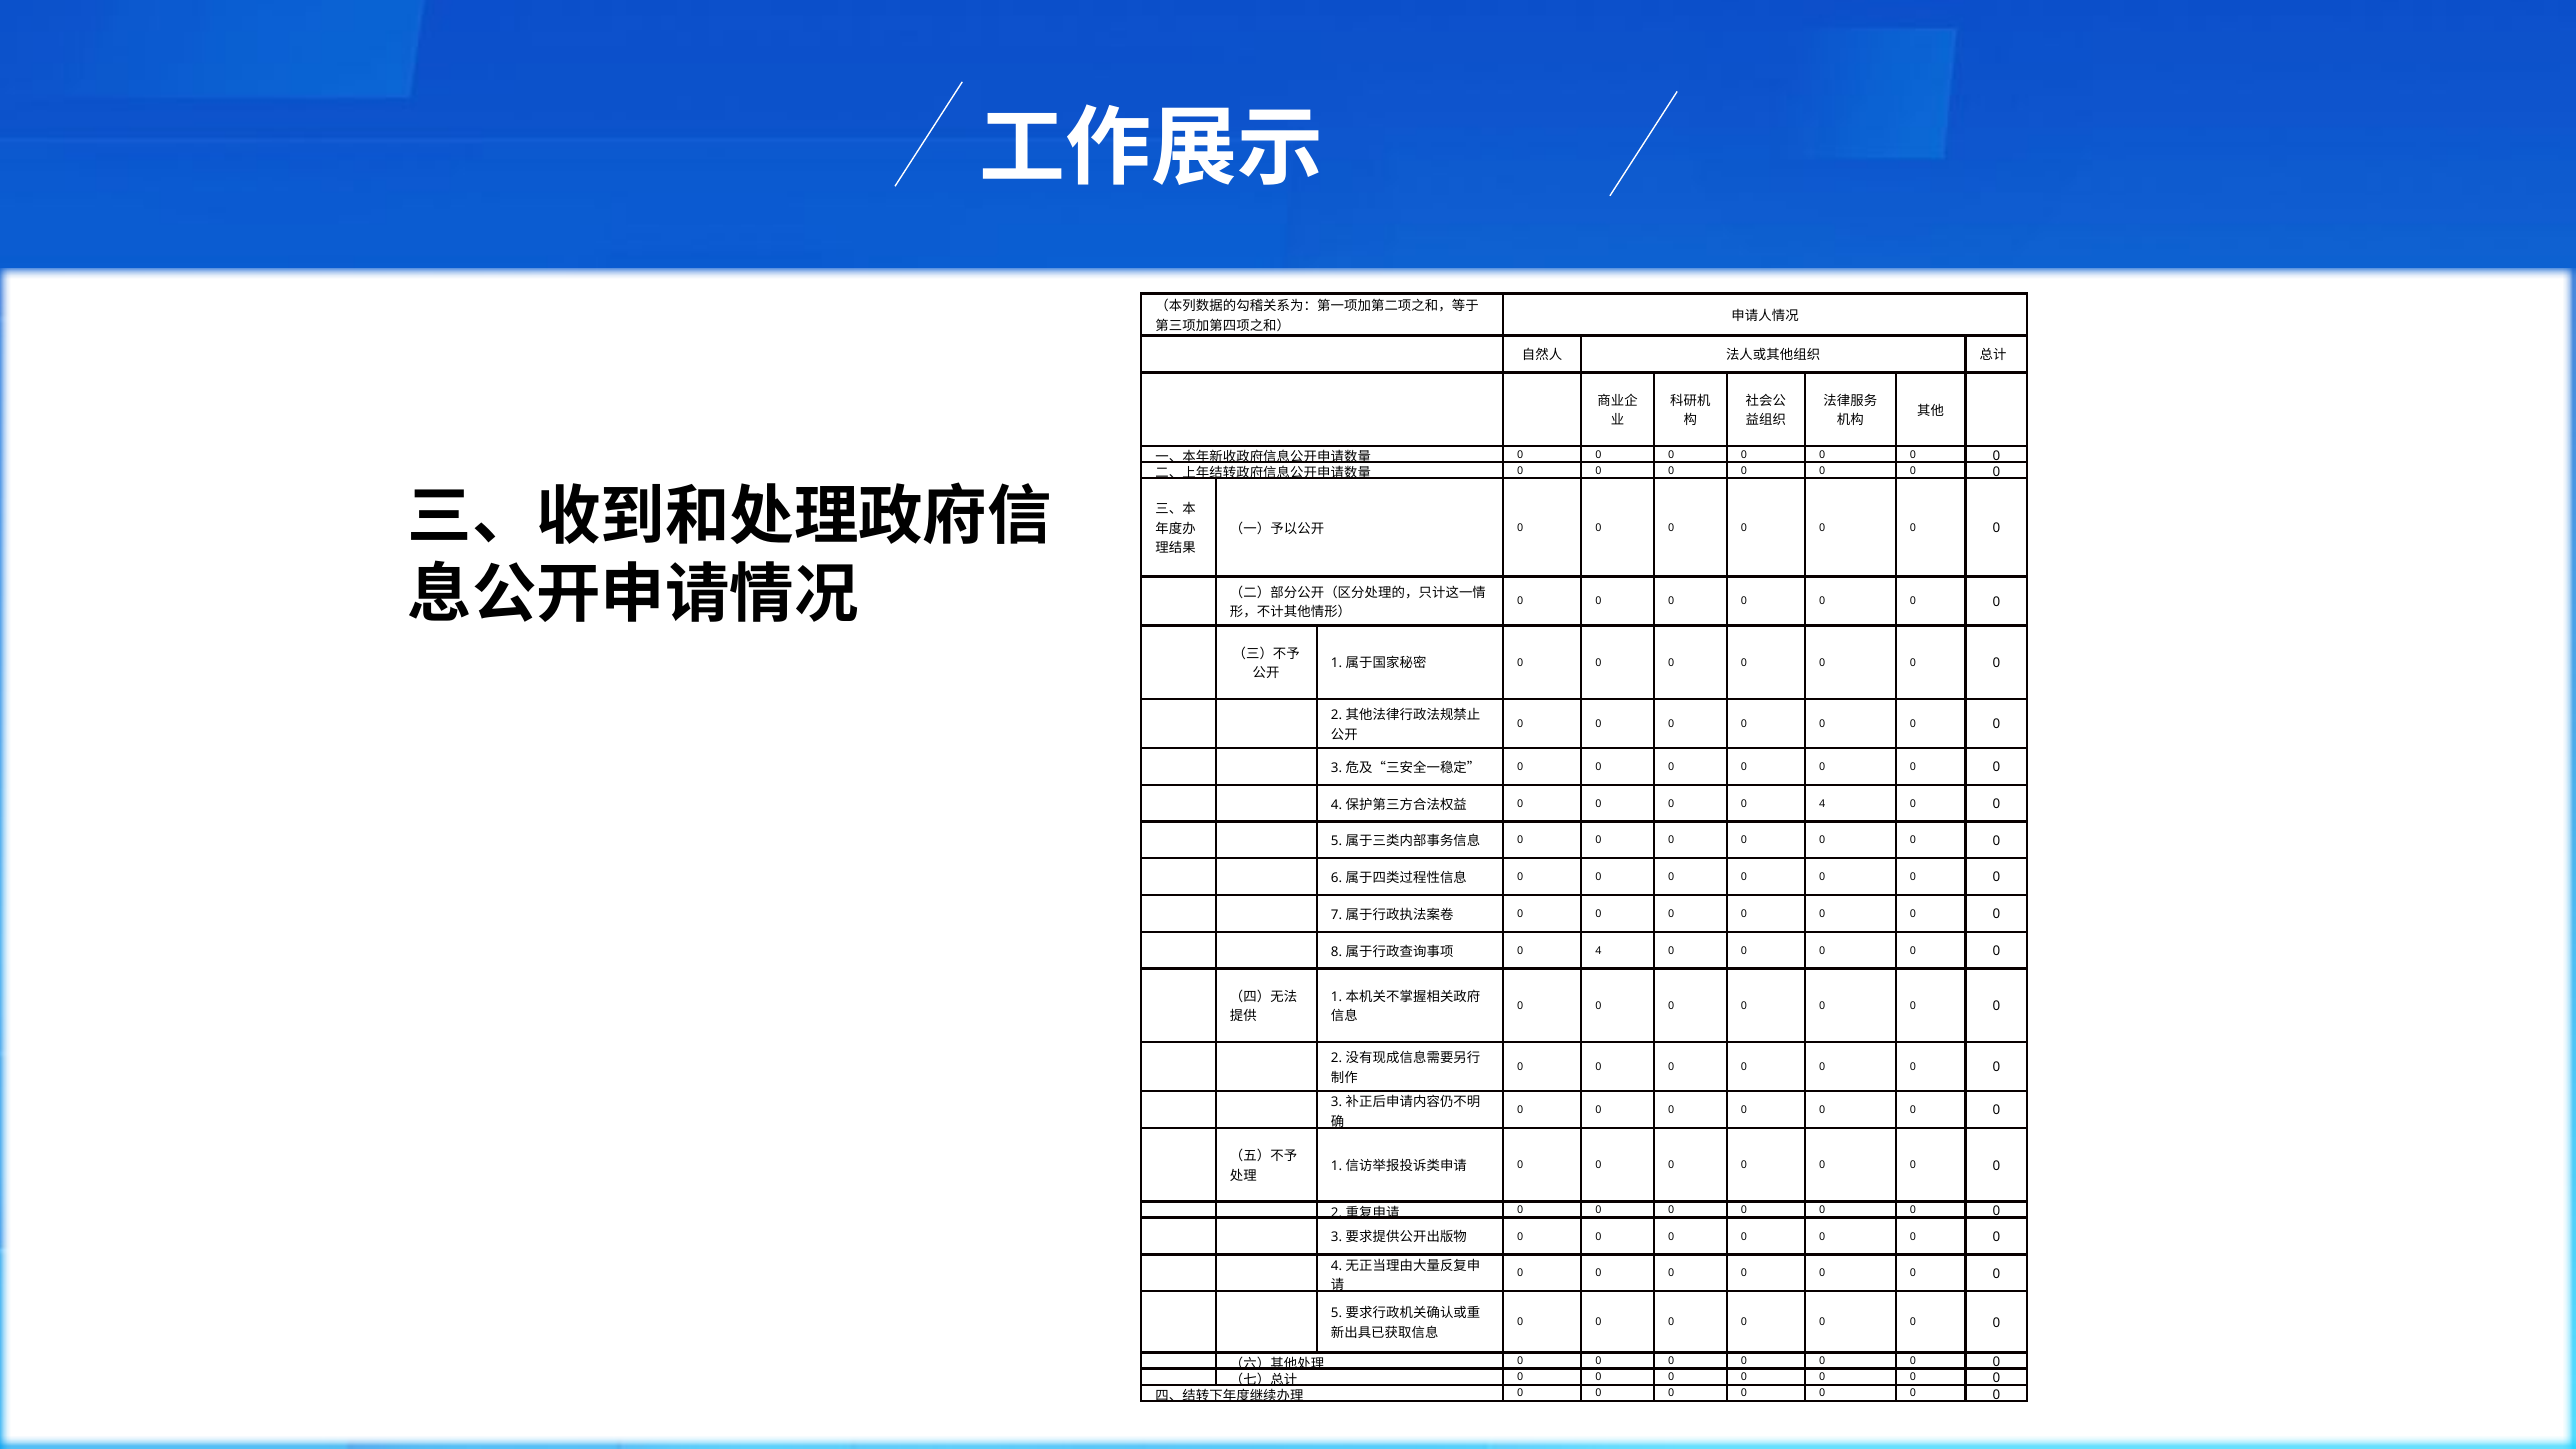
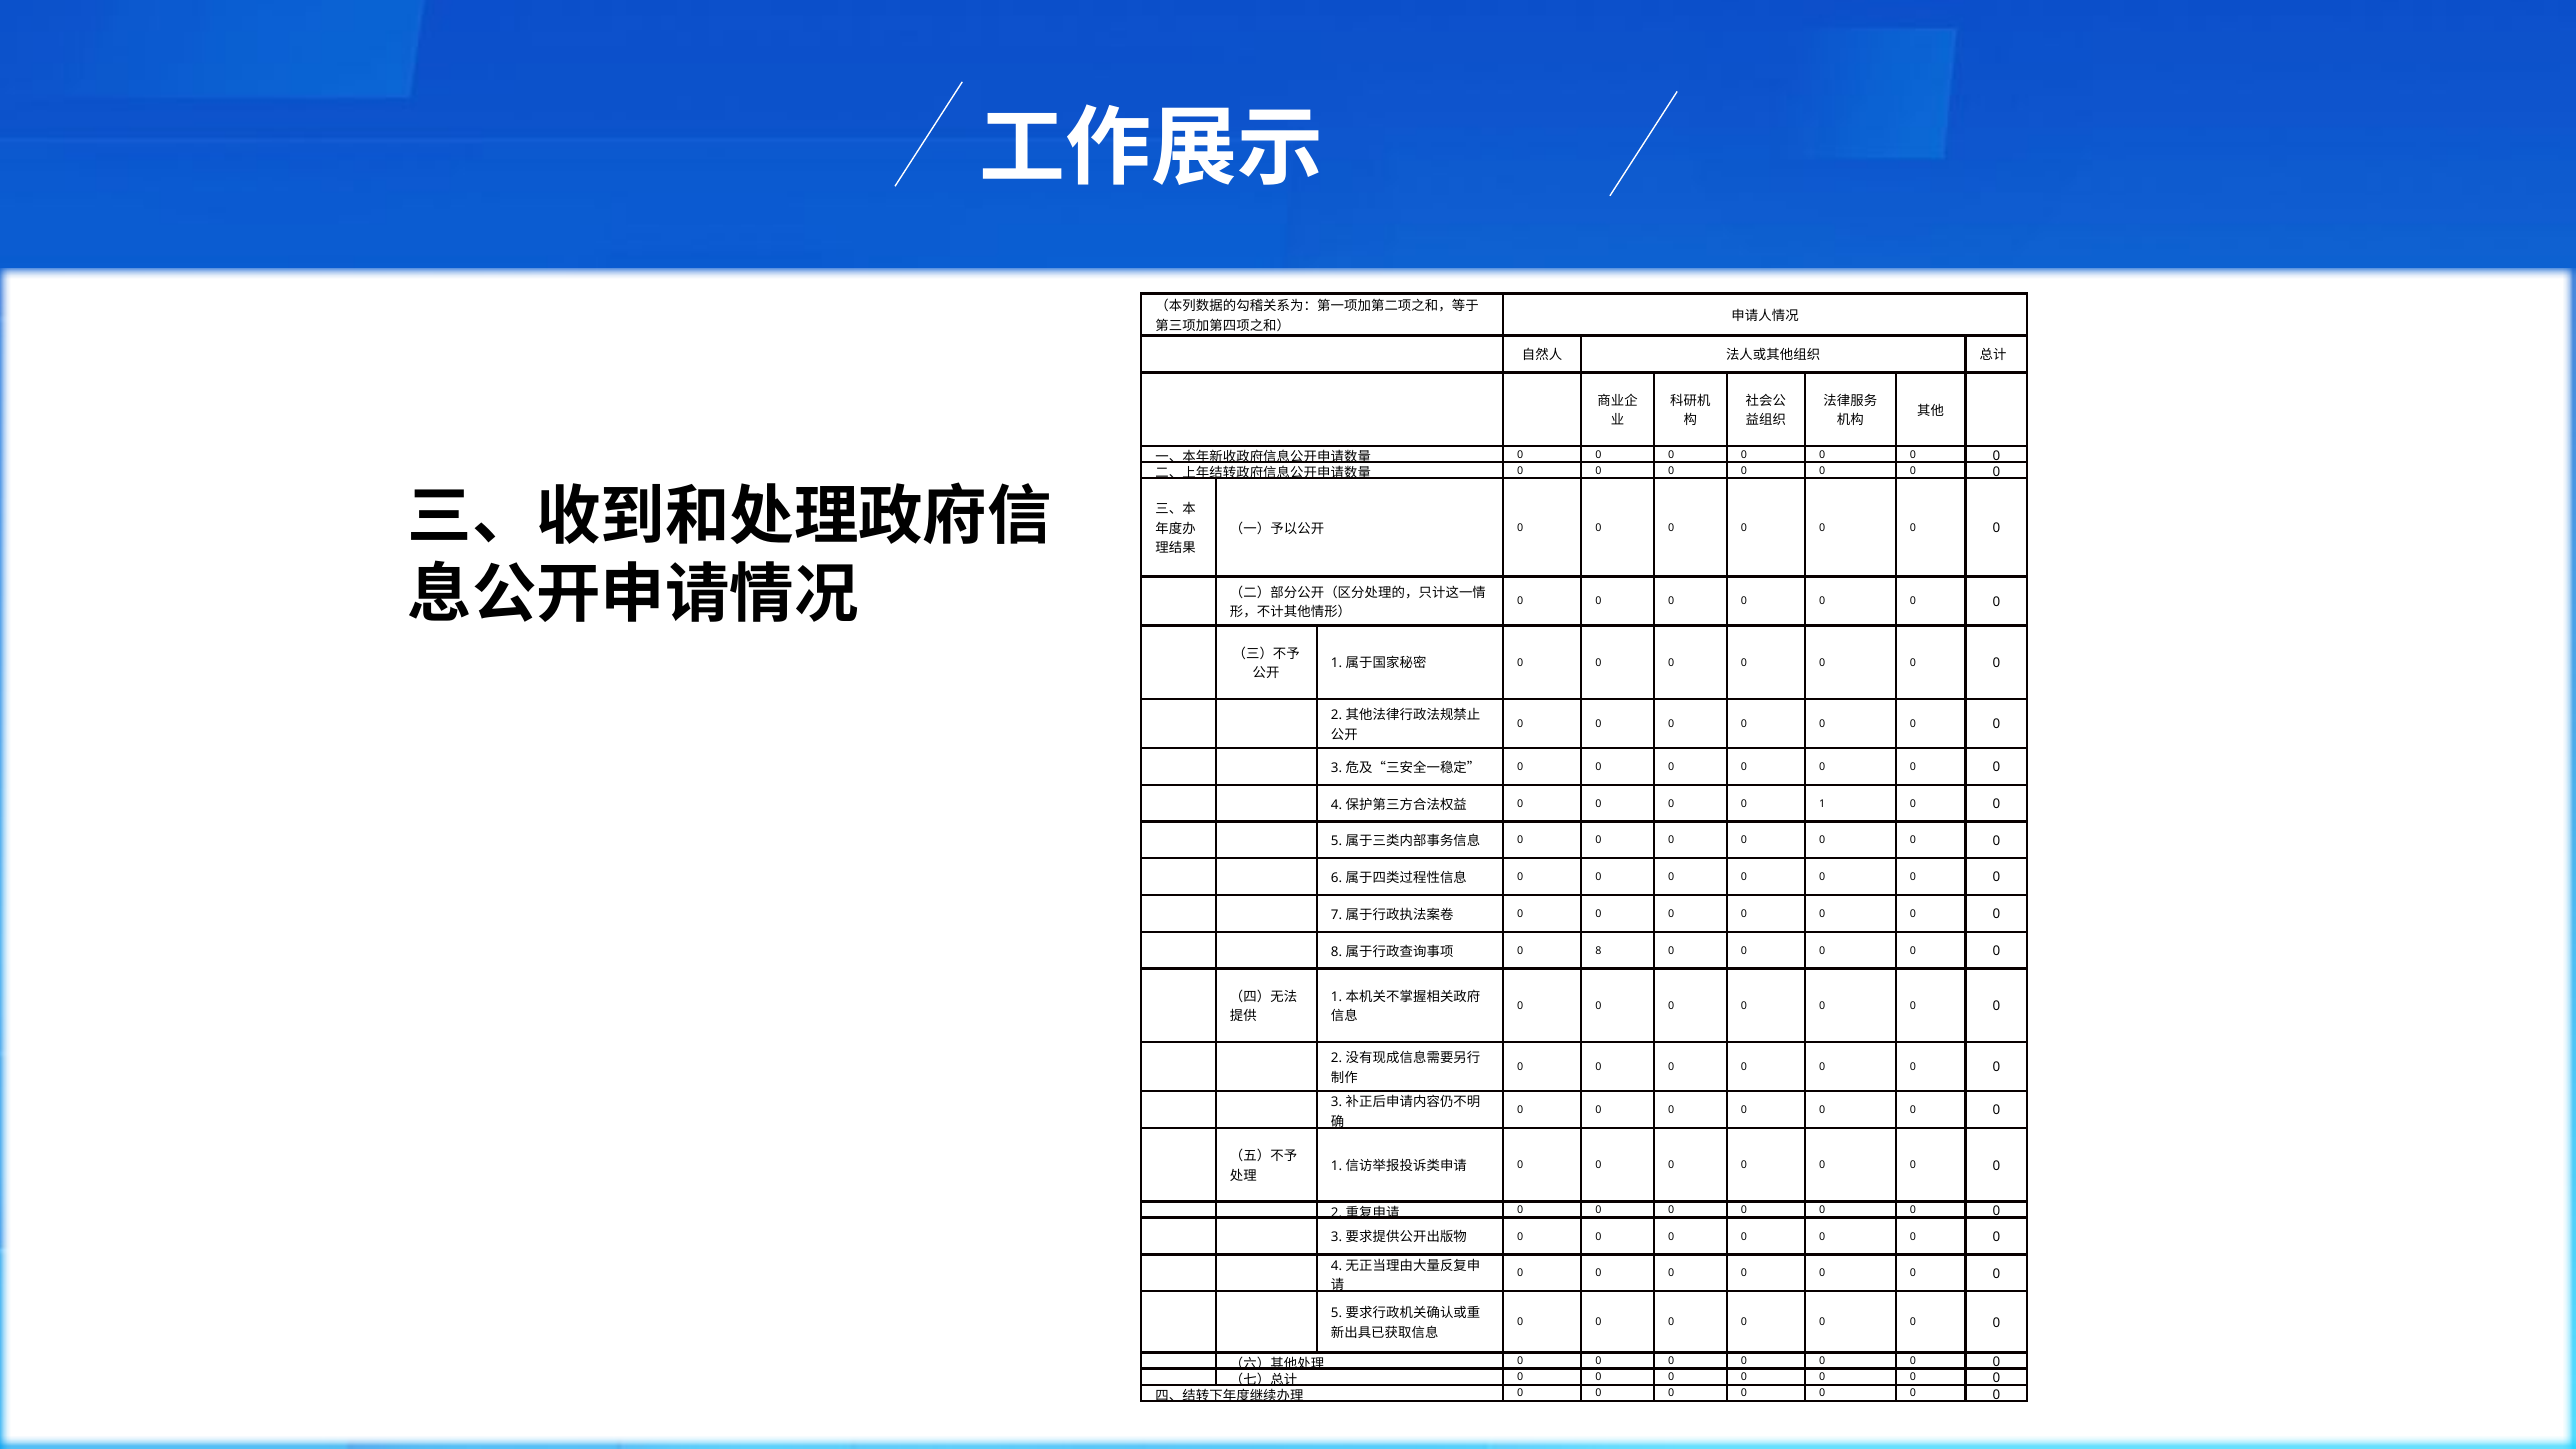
4 at (1822, 804): 4 -> 1
4 at (1598, 951): 4 -> 8
